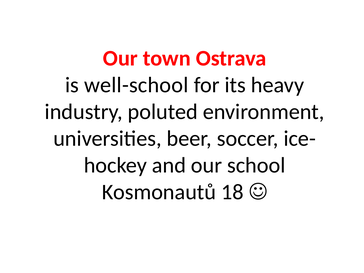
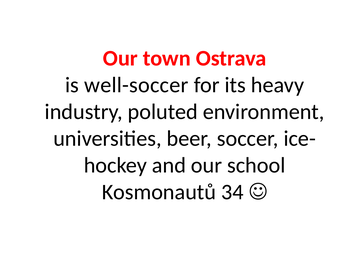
well-school: well-school -> well-soccer
18: 18 -> 34
